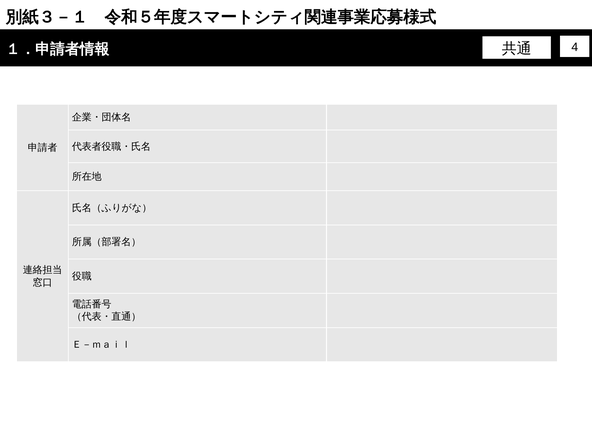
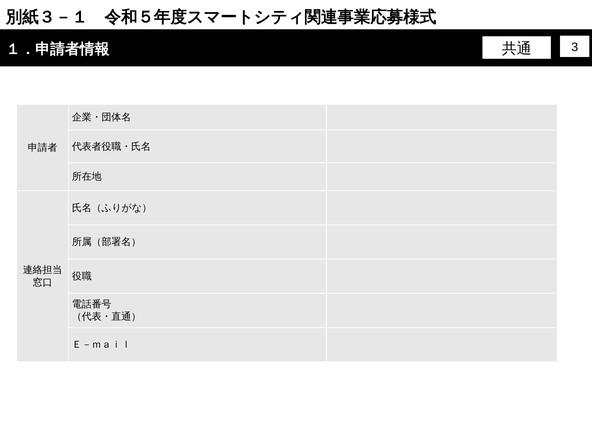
4: 4 -> 3
